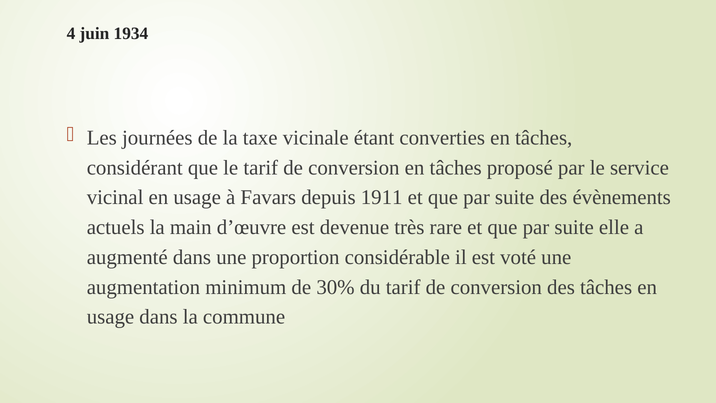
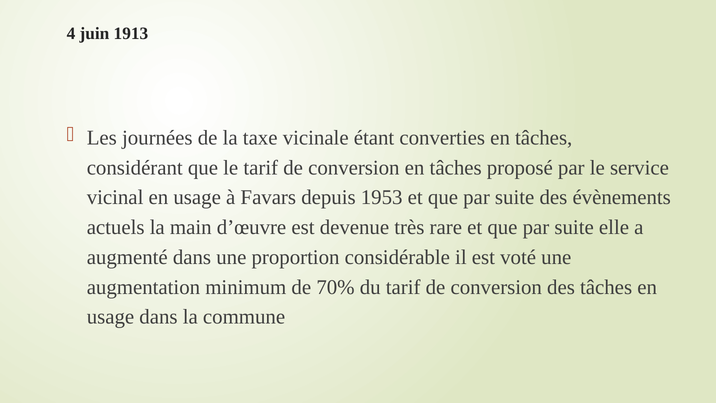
1934: 1934 -> 1913
1911: 1911 -> 1953
30%: 30% -> 70%
